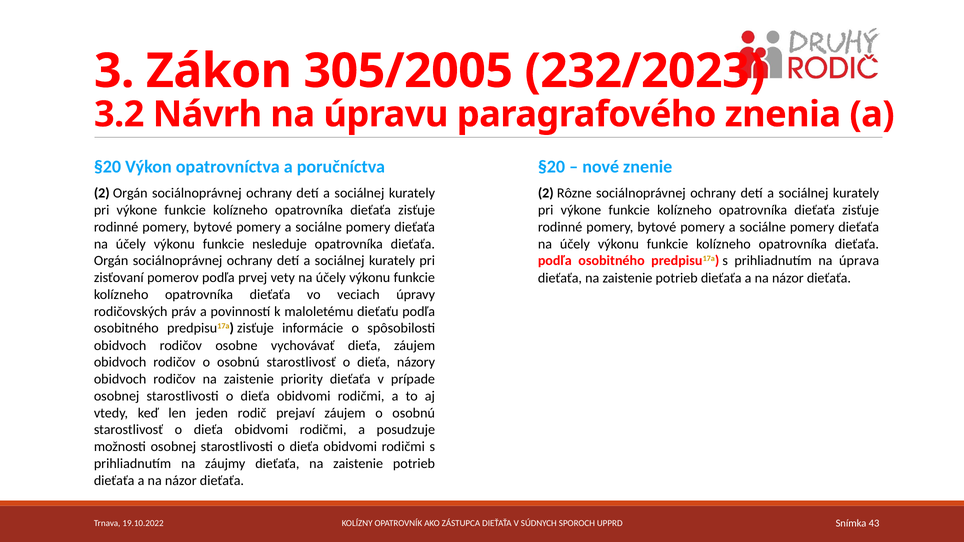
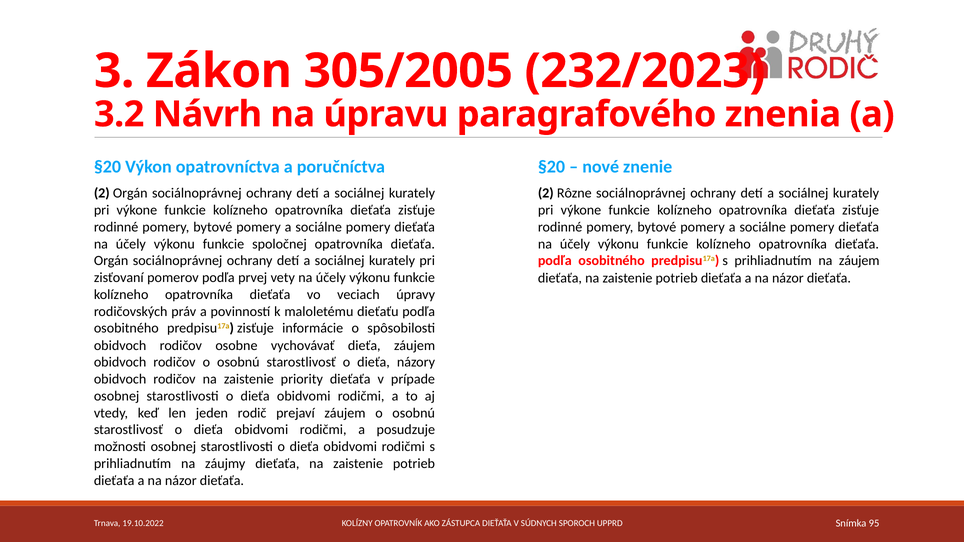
nesleduje: nesleduje -> spoločnej
na úprava: úprava -> záujem
43: 43 -> 95
